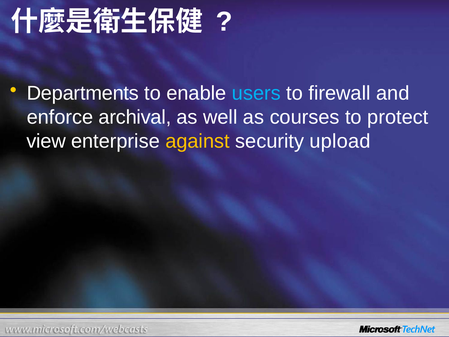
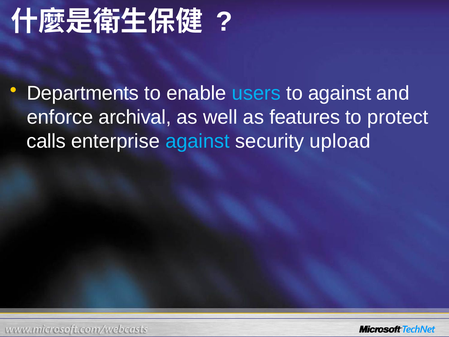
to firewall: firewall -> against
courses: courses -> features
view: view -> calls
against at (198, 141) colour: yellow -> light blue
